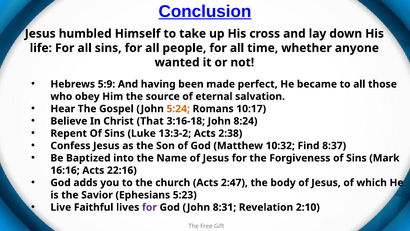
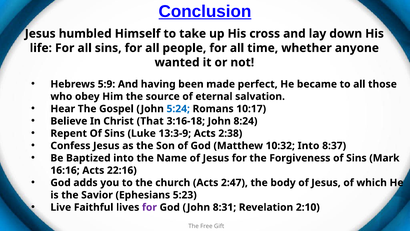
5:24 colour: orange -> blue
13:3-2: 13:3-2 -> 13:3-9
10:32 Find: Find -> Into
